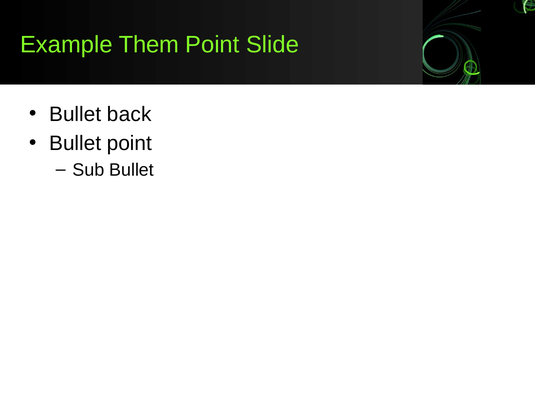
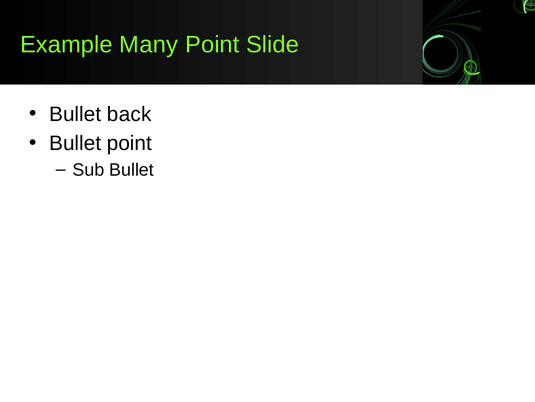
Them: Them -> Many
